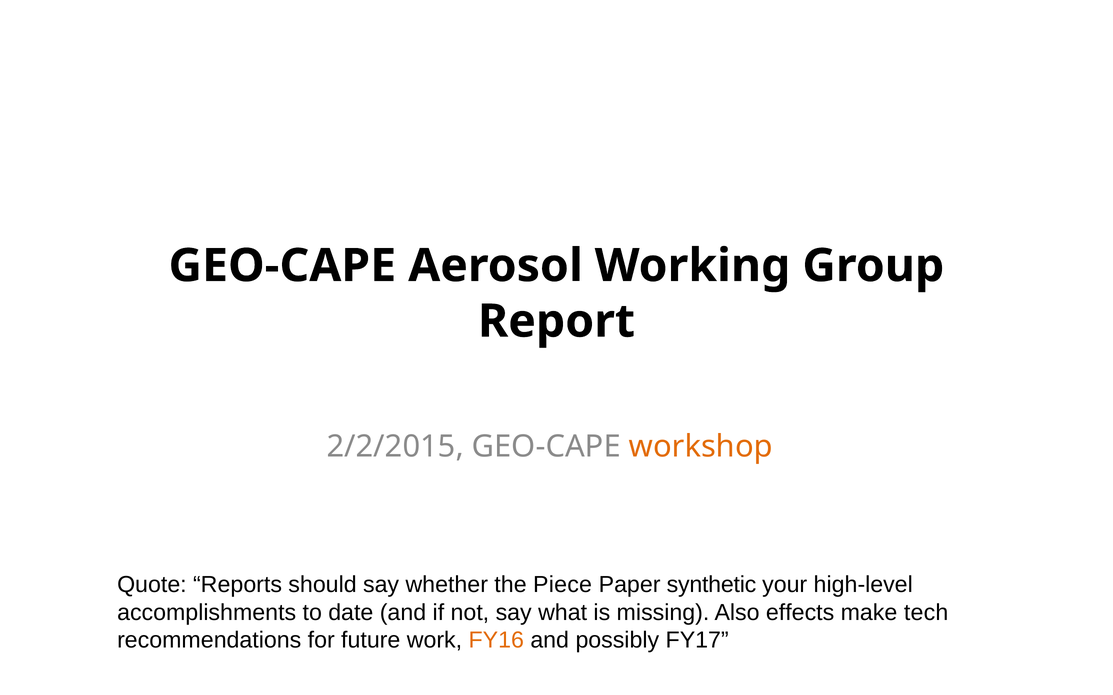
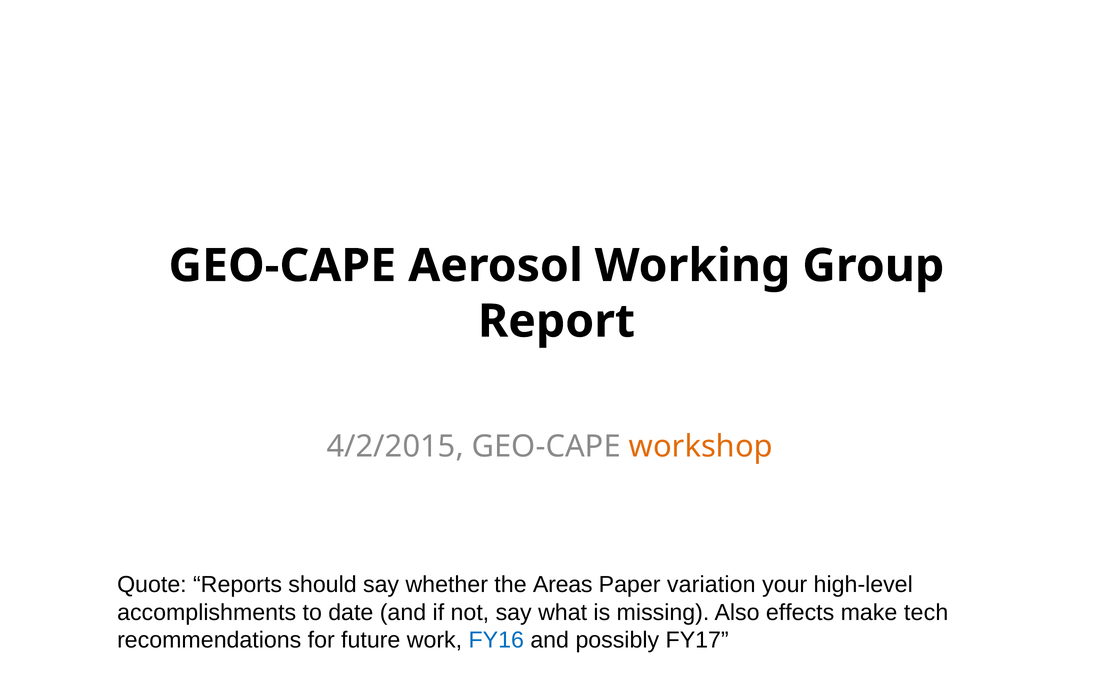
2/2/2015: 2/2/2015 -> 4/2/2015
Piece: Piece -> Areas
synthetic: synthetic -> variation
FY16 colour: orange -> blue
